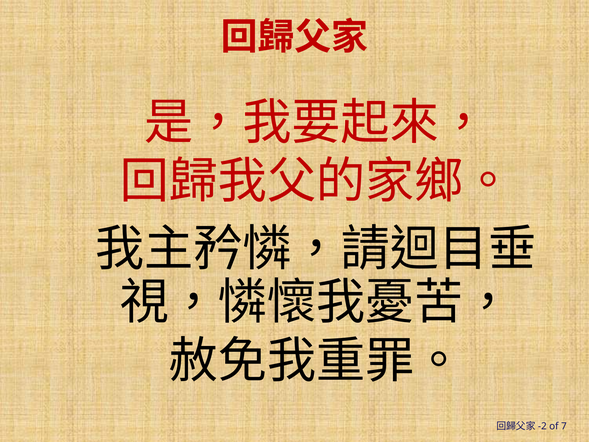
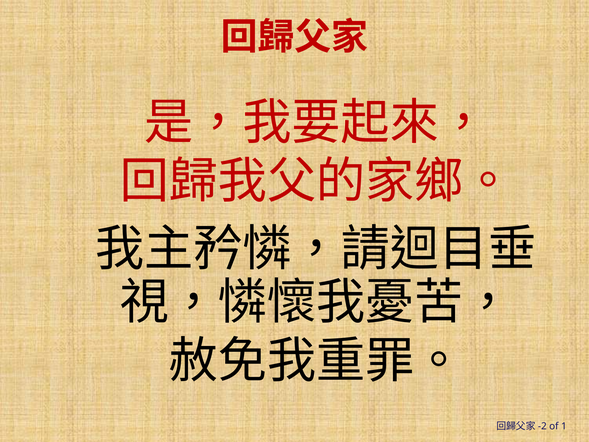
7: 7 -> 1
